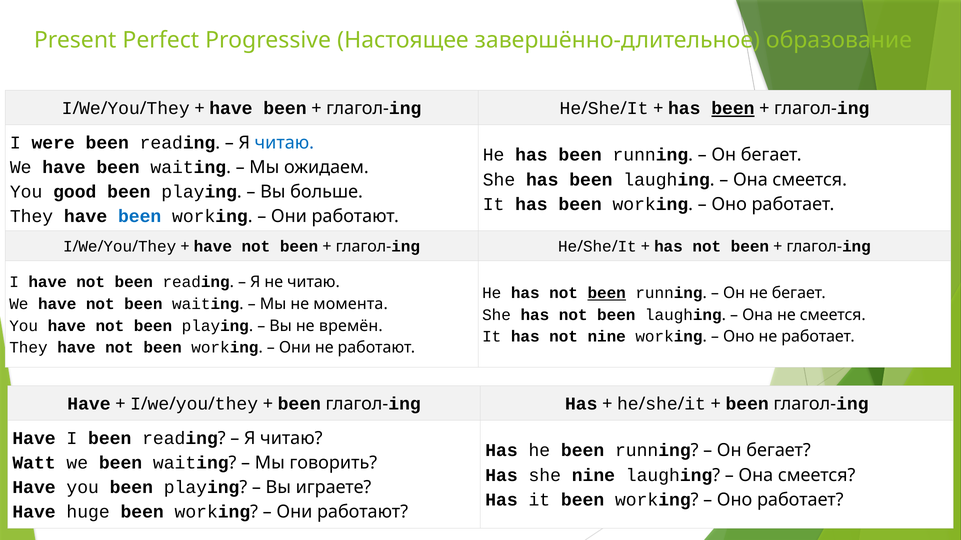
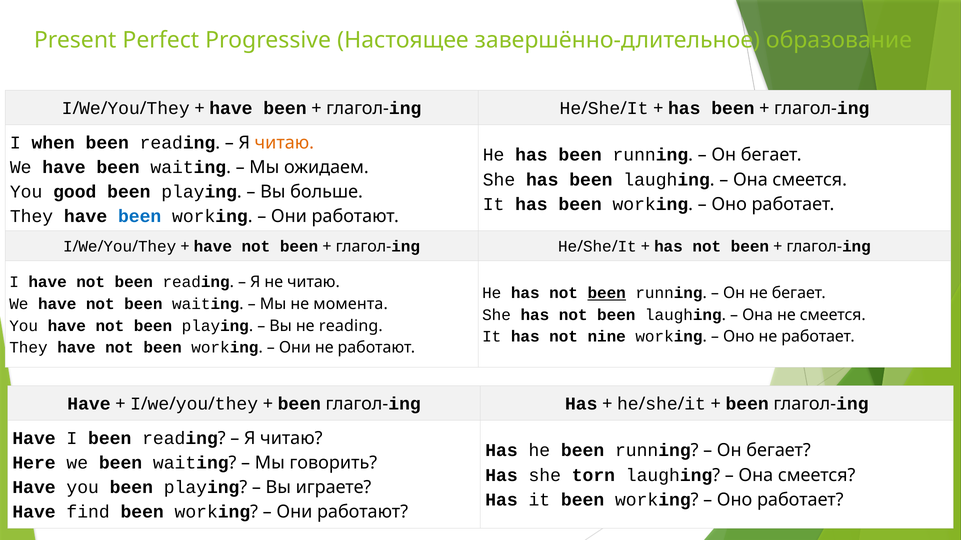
been at (733, 109) underline: present -> none
were: were -> when
читаю at (284, 143) colour: blue -> orange
не времён: времён -> reading
Watt: Watt -> Here
she nine: nine -> torn
huge: huge -> find
